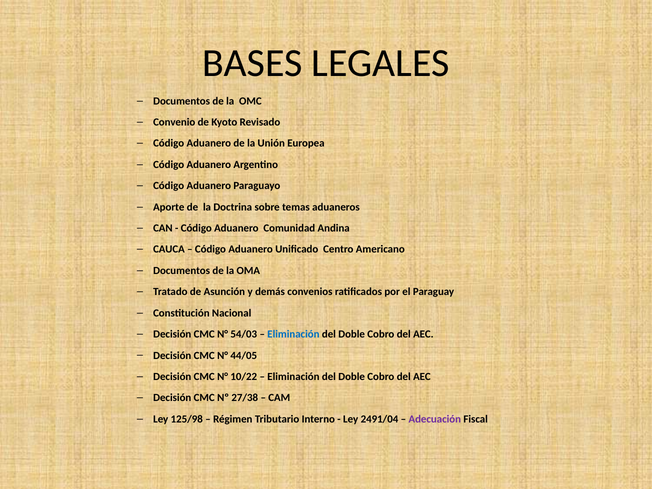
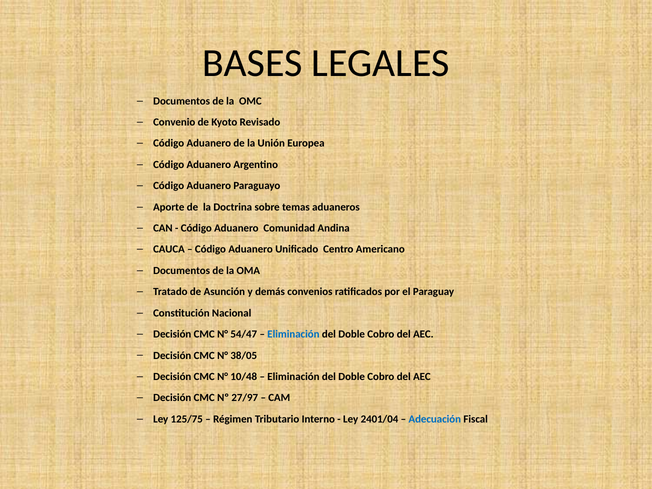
54/03: 54/03 -> 54/47
44/05: 44/05 -> 38/05
10/22: 10/22 -> 10/48
27/38: 27/38 -> 27/97
125/98: 125/98 -> 125/75
2491/04: 2491/04 -> 2401/04
Adecuación colour: purple -> blue
